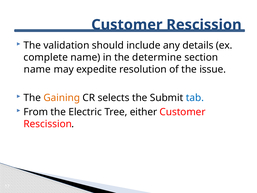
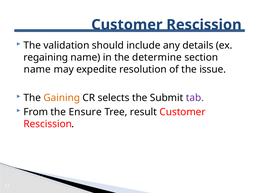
complete: complete -> regaining
tab colour: blue -> purple
Electric: Electric -> Ensure
either: either -> result
